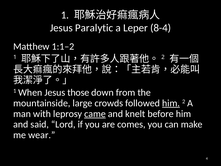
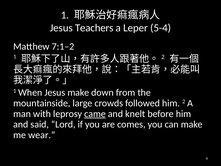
Paralytic: Paralytic -> Teachers
8-4: 8-4 -> 5-4
1:1–2: 1:1–2 -> 7:1–2
Jesus those: those -> make
him at (171, 103) underline: present -> none
